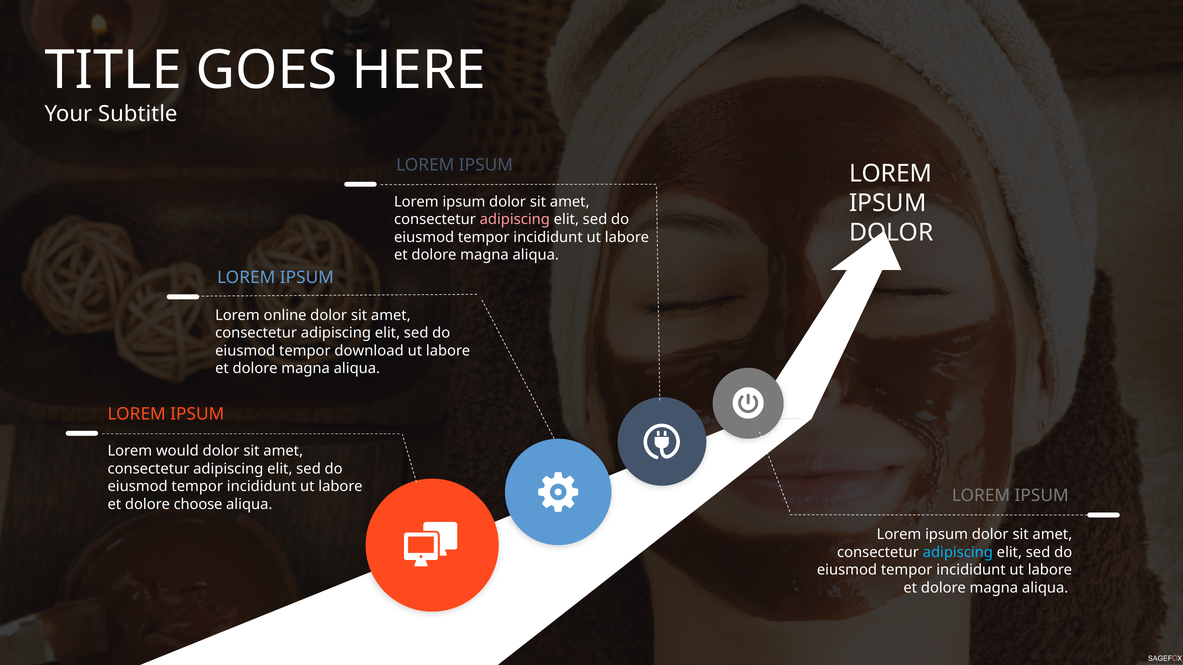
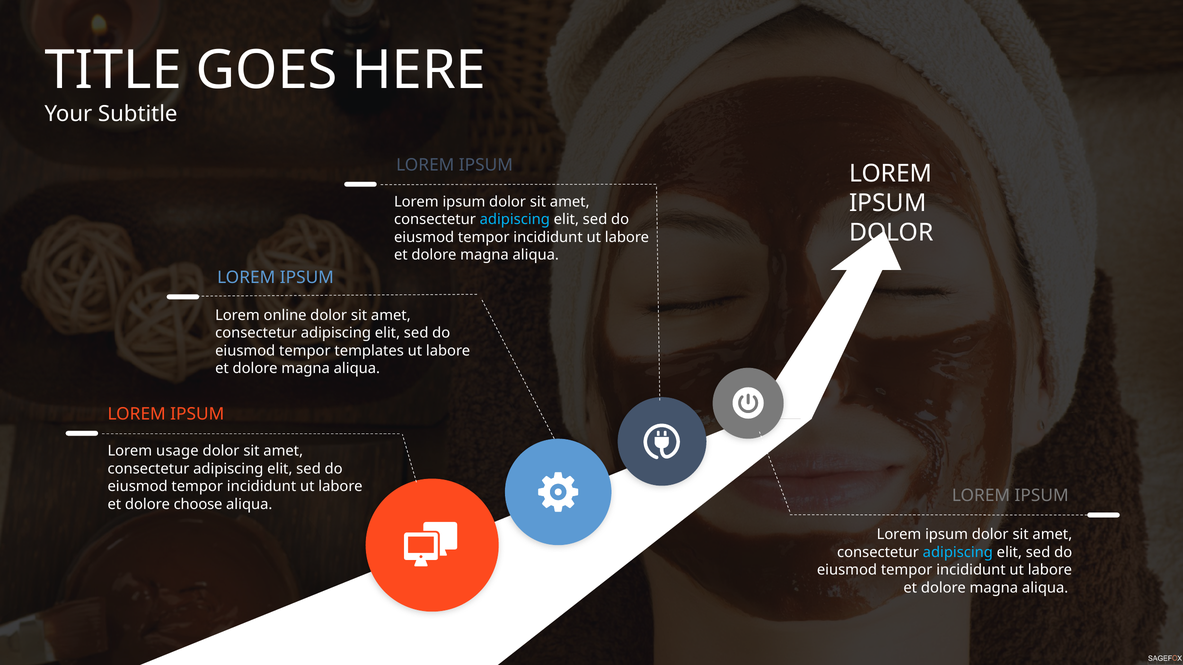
adipiscing at (515, 220) colour: pink -> light blue
download: download -> templates
would: would -> usage
